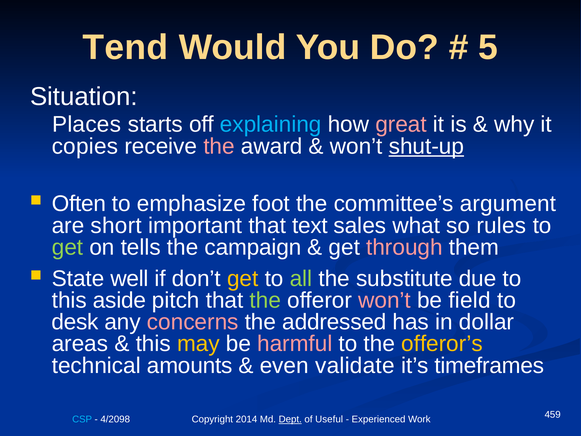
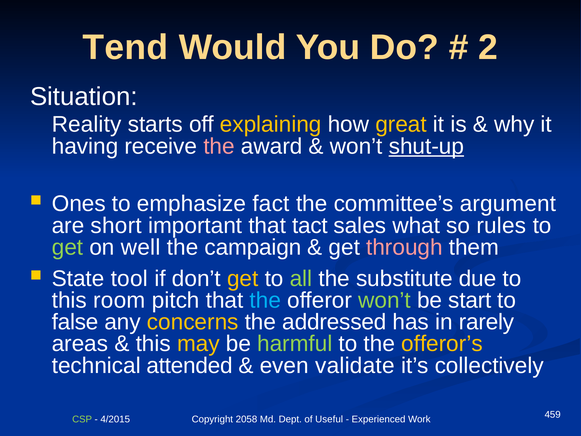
5: 5 -> 2
Places: Places -> Reality
explaining colour: light blue -> yellow
great colour: pink -> yellow
copies: copies -> having
Often: Often -> Ones
foot: foot -> fact
text: text -> tact
tells: tells -> well
well: well -> tool
aside: aside -> room
the at (265, 300) colour: light green -> light blue
won’t at (384, 300) colour: pink -> light green
field: field -> start
desk: desk -> false
concerns colour: pink -> yellow
dollar: dollar -> rarely
harmful colour: pink -> light green
amounts: amounts -> attended
timeframes: timeframes -> collectively
CSP colour: light blue -> light green
4/2098: 4/2098 -> 4/2015
2014: 2014 -> 2058
Dept underline: present -> none
